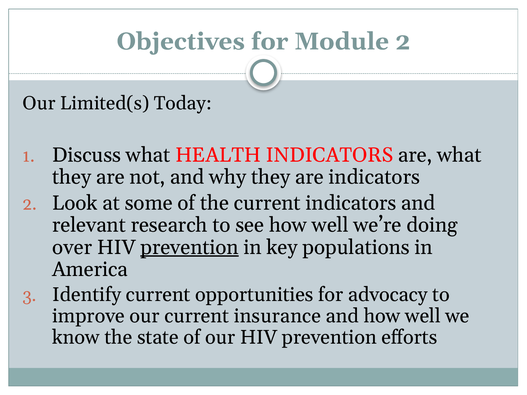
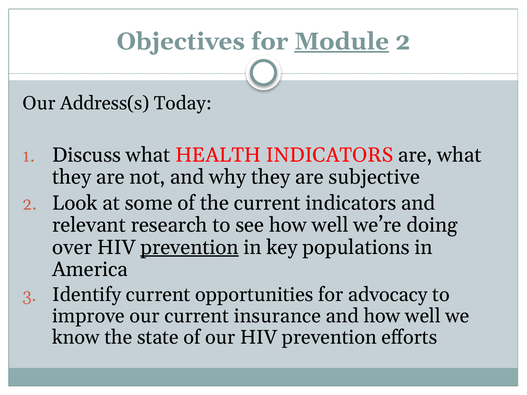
Module underline: none -> present
Limited(s: Limited(s -> Address(s
are indicators: indicators -> subjective
